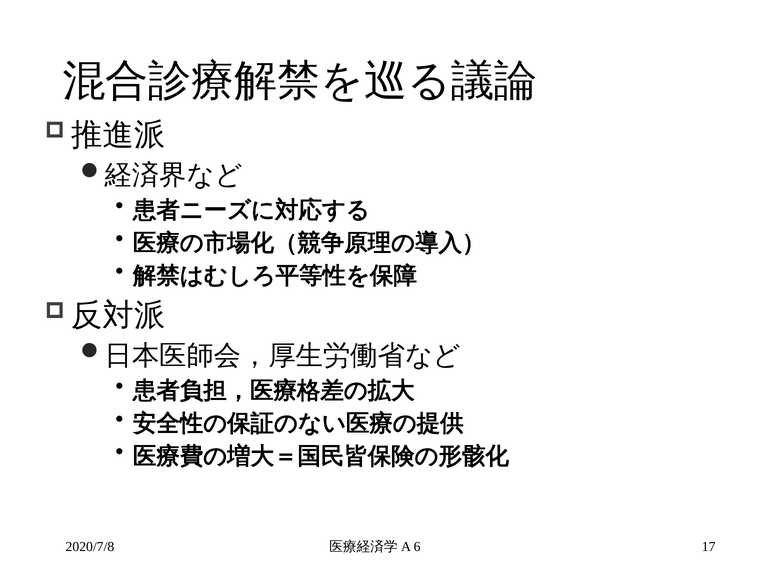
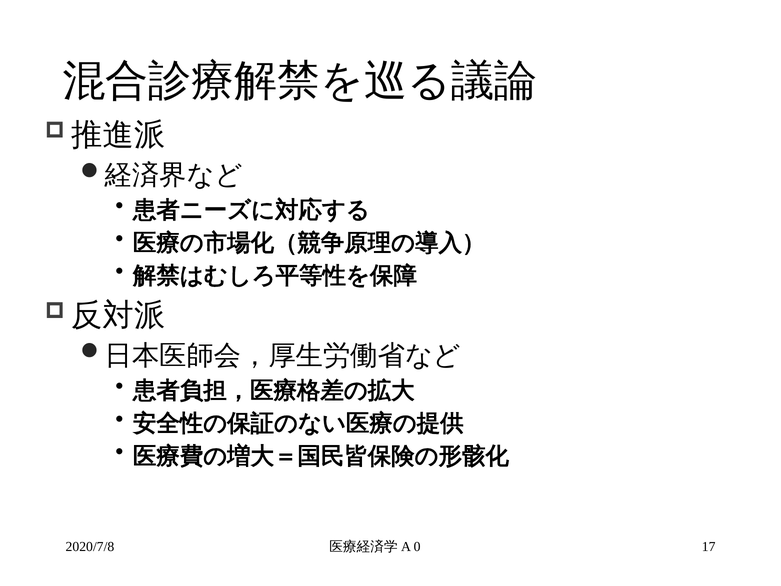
6: 6 -> 0
